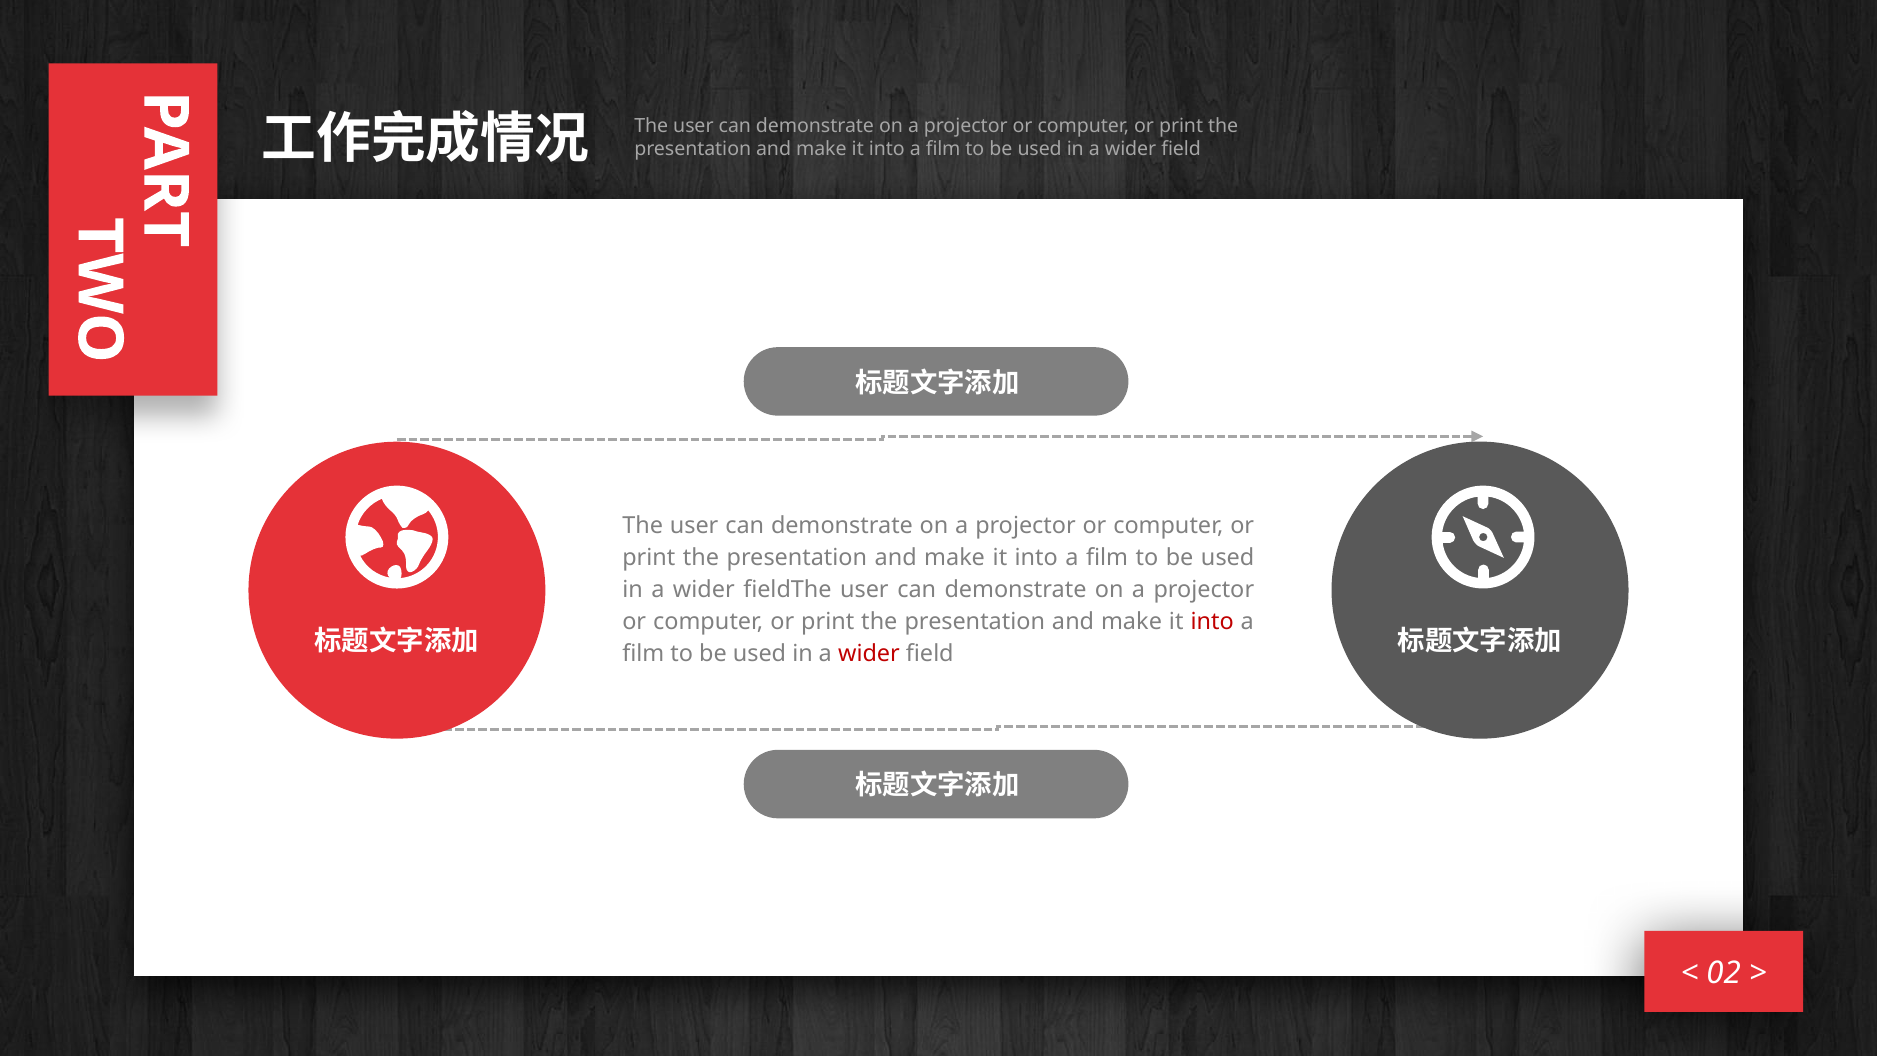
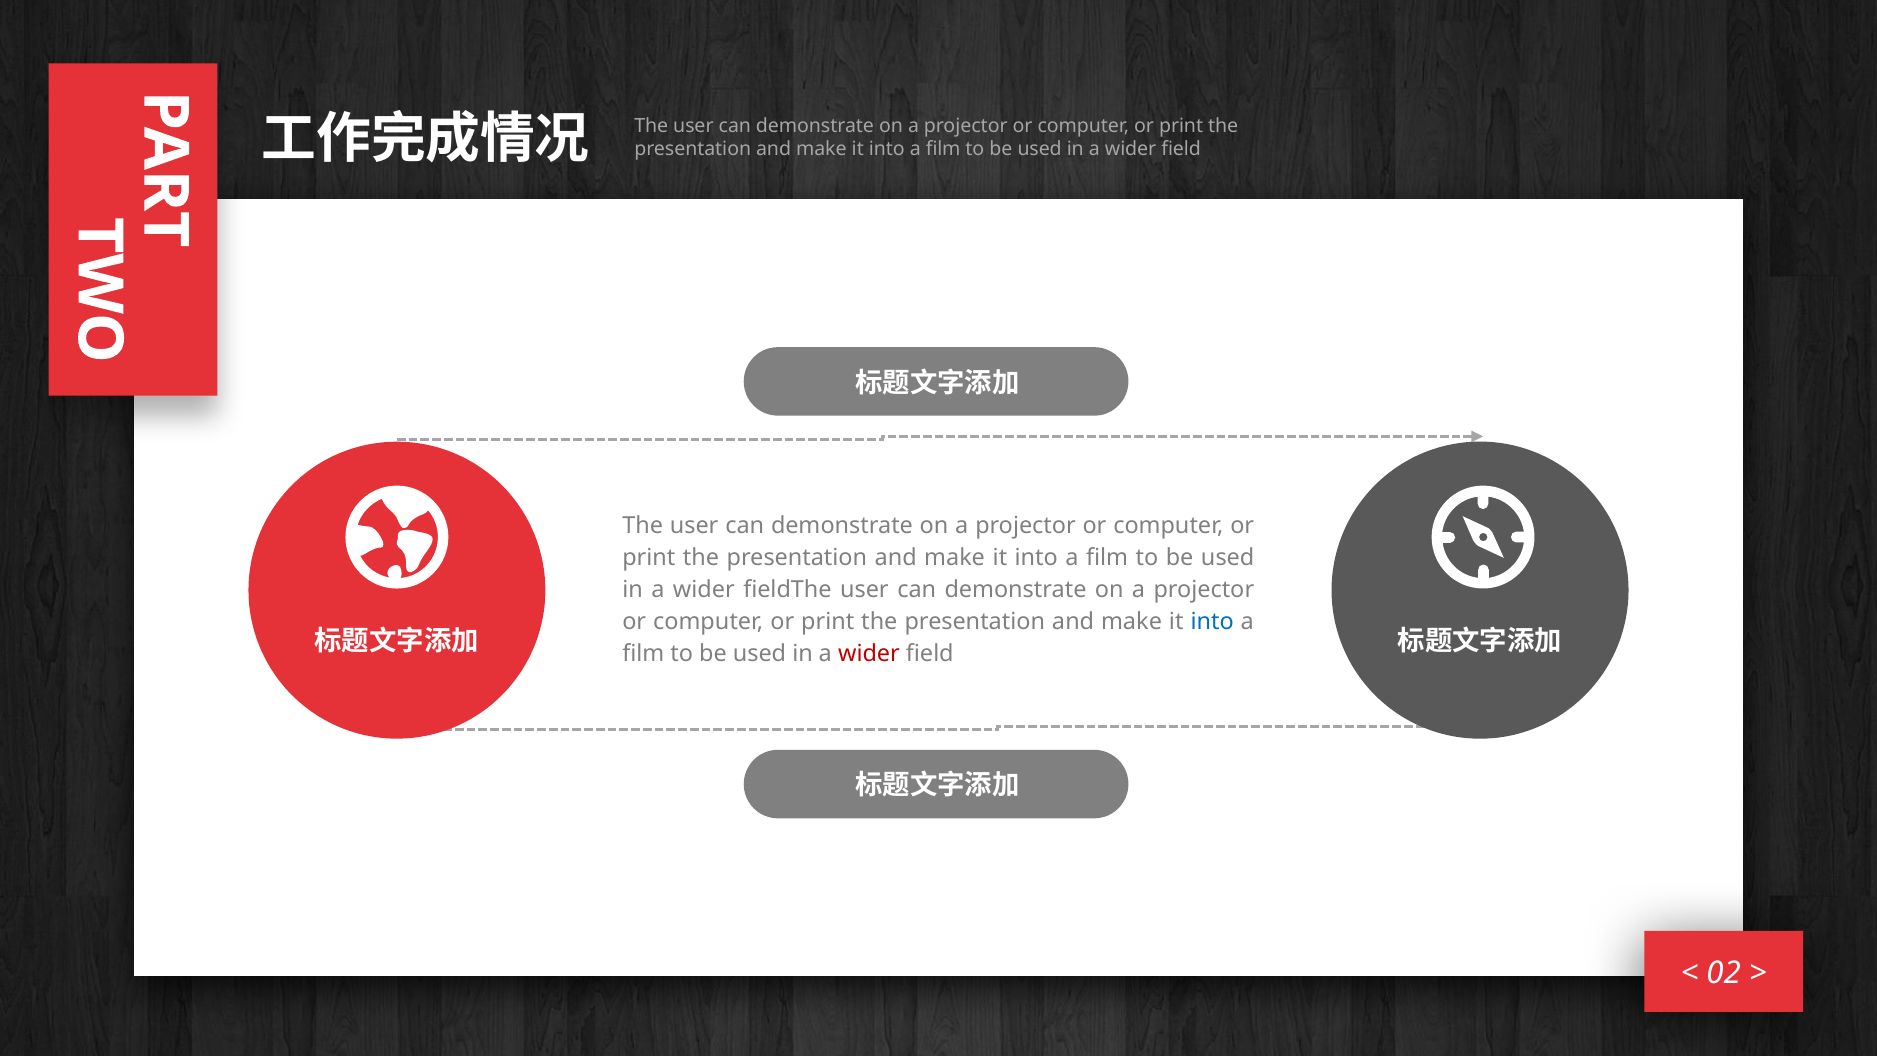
into at (1212, 622) colour: red -> blue
